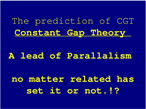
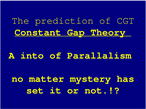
lead: lead -> into
related: related -> mystery
